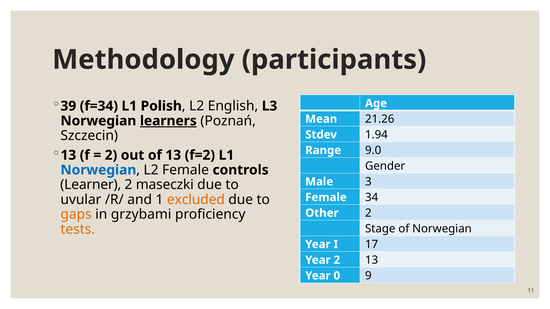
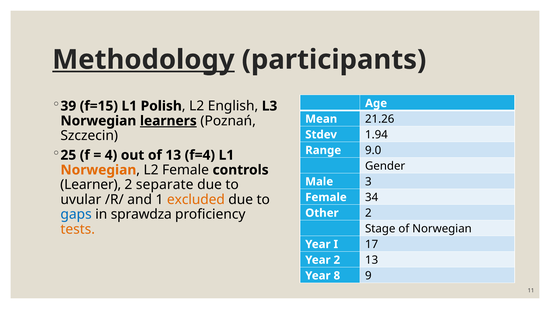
Methodology underline: none -> present
f=34: f=34 -> f=15
13 at (68, 155): 13 -> 25
2 at (111, 155): 2 -> 4
f=2: f=2 -> f=4
Norwegian at (98, 170) colour: blue -> orange
maseczki: maseczki -> separate
gaps colour: orange -> blue
grzybami: grzybami -> sprawdza
0: 0 -> 8
